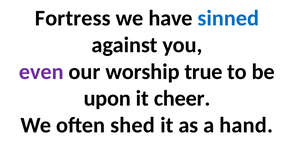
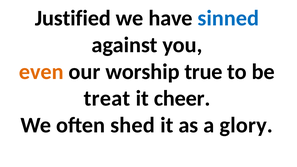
Fortress: Fortress -> Justified
even colour: purple -> orange
upon: upon -> treat
hand: hand -> glory
